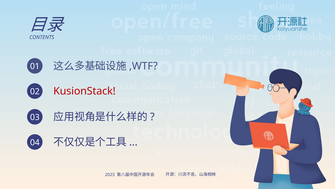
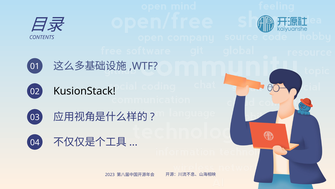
KusionStack colour: red -> black
